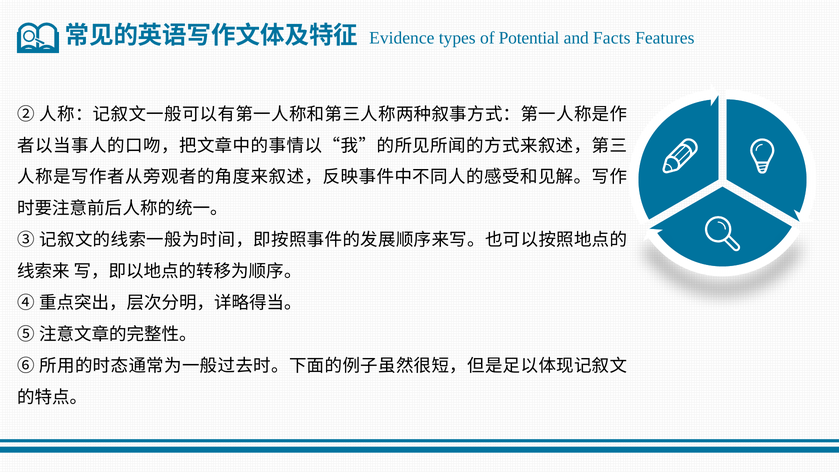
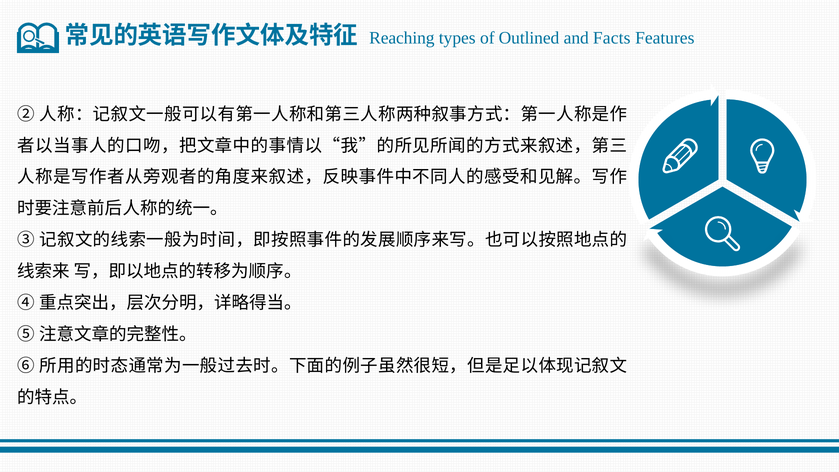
Evidence: Evidence -> Reaching
Potential: Potential -> Outlined
